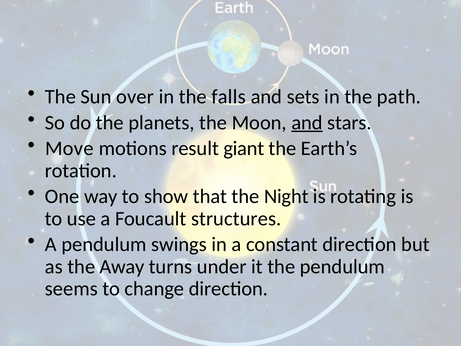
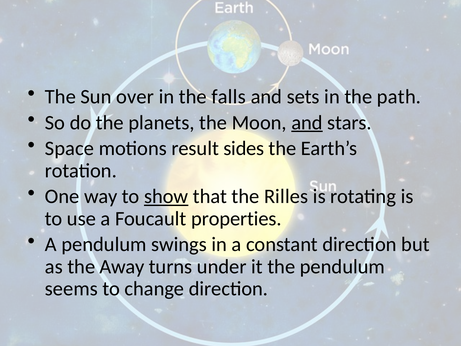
Move: Move -> Space
giant: giant -> sides
show underline: none -> present
Night: Night -> Rilles
structures: structures -> properties
